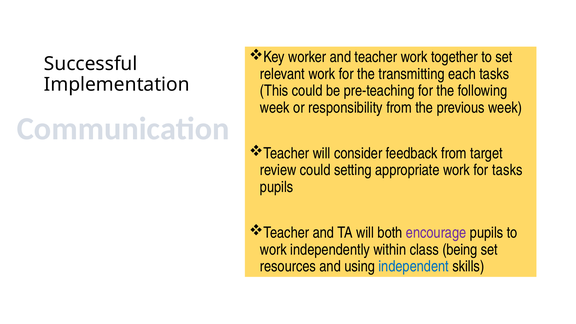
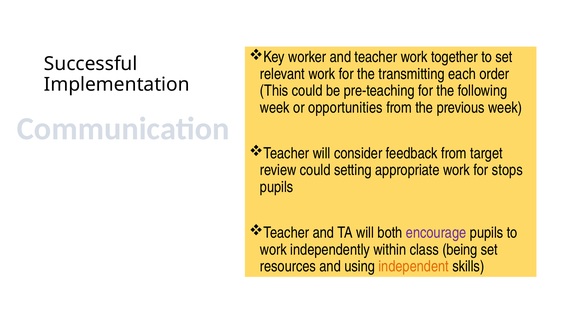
each tasks: tasks -> order
responsibility: responsibility -> opportunities
for tasks: tasks -> stops
independent colour: blue -> orange
